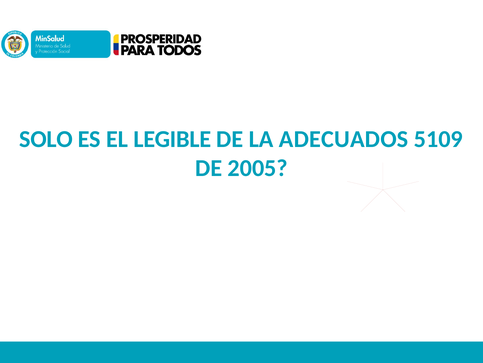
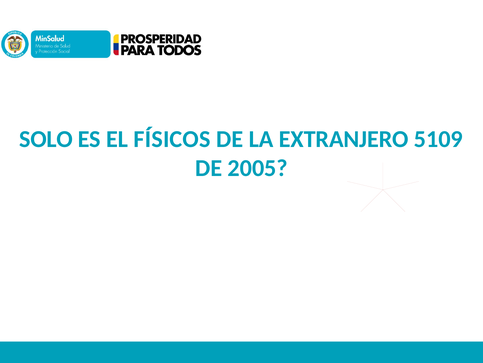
LEGIBLE: LEGIBLE -> FÍSICOS
ADECUADOS: ADECUADOS -> EXTRANJERO
